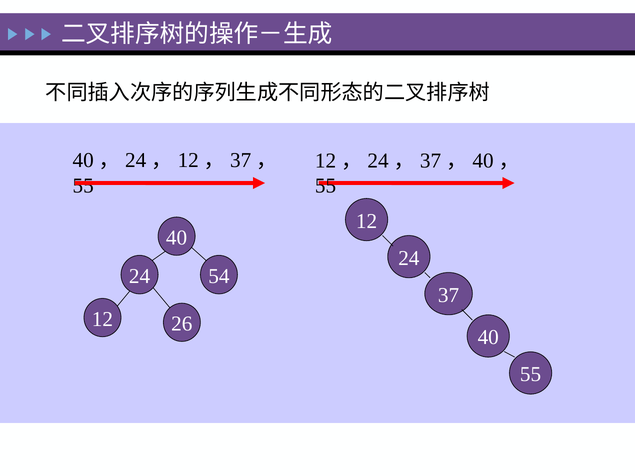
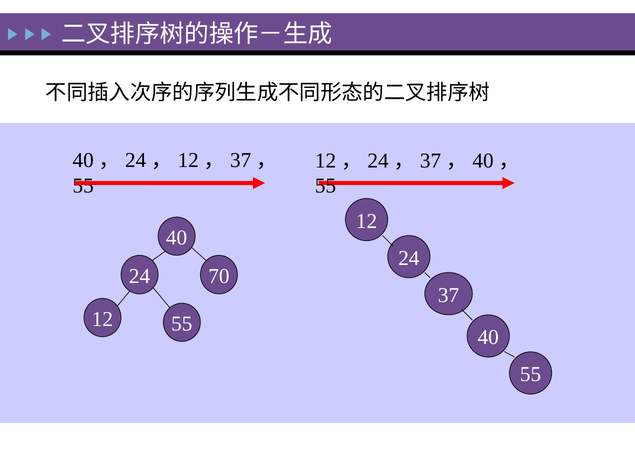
54: 54 -> 70
12 26: 26 -> 55
